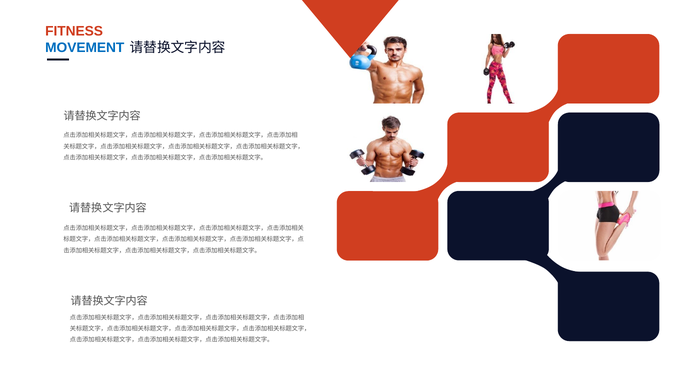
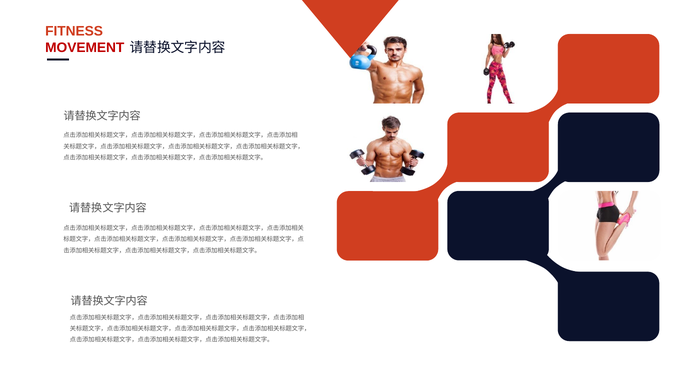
MOVEMENT colour: blue -> red
